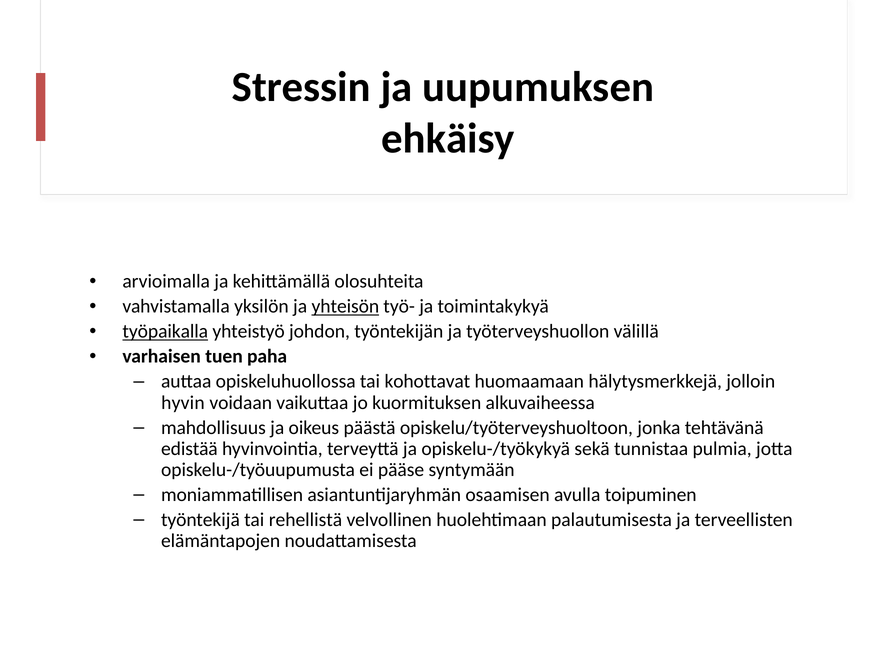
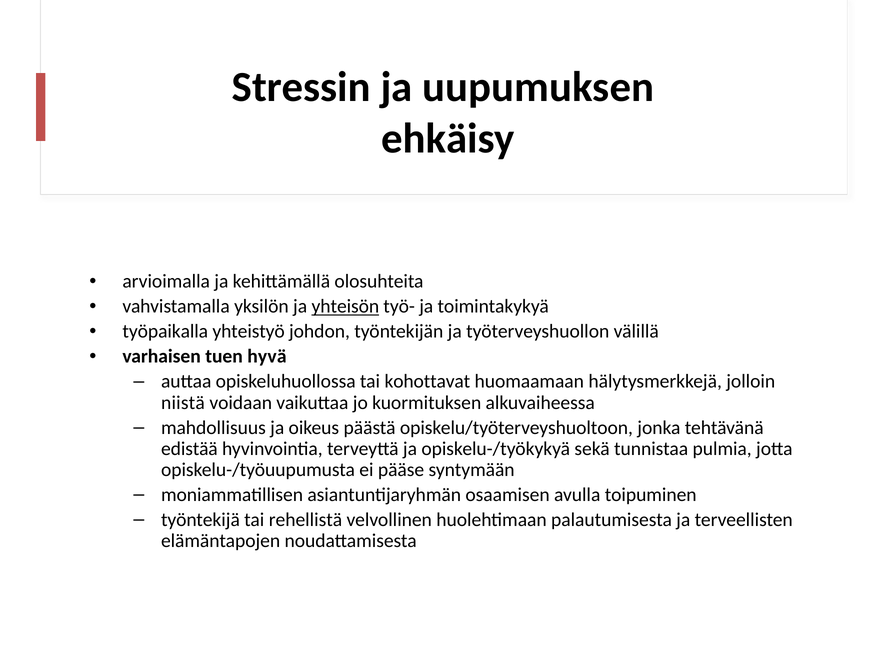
työpaikalla underline: present -> none
paha: paha -> hyvä
hyvin: hyvin -> niistä
